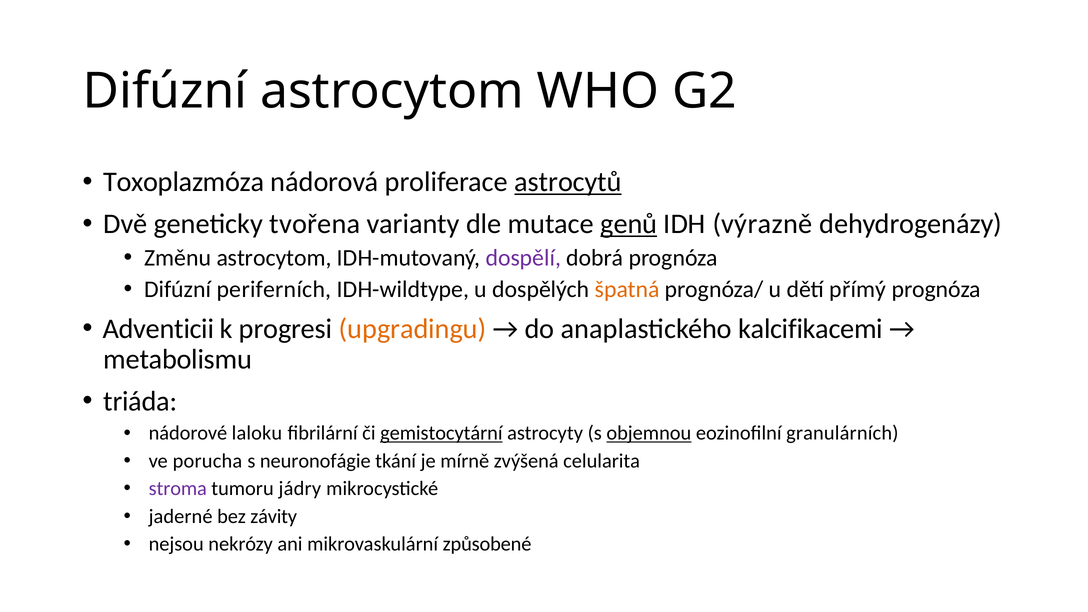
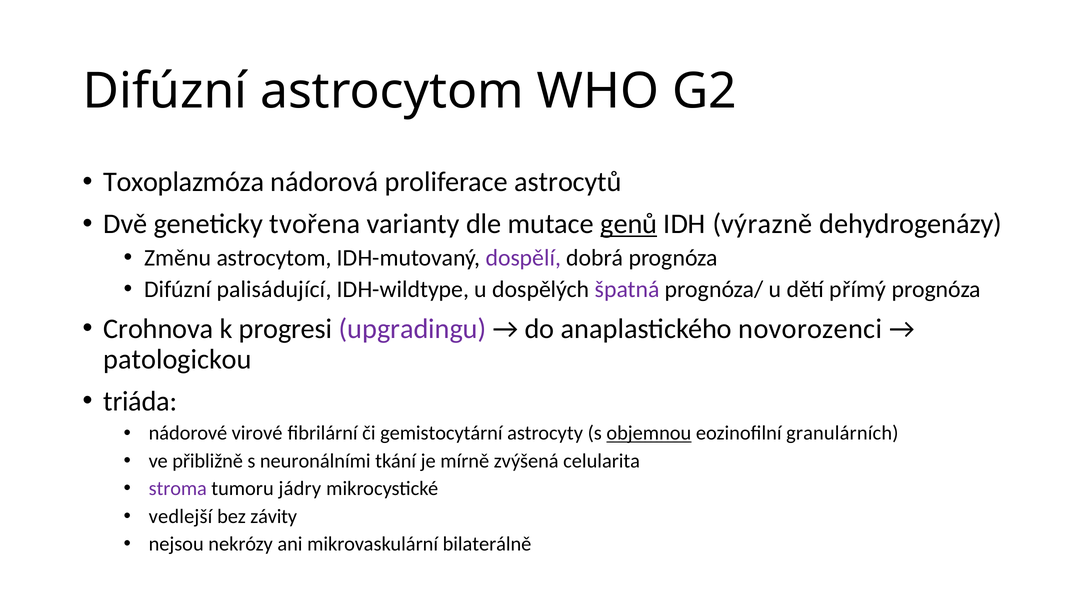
astrocytů underline: present -> none
periferních: periferních -> palisádující
špatná colour: orange -> purple
Adventicii: Adventicii -> Crohnova
upgradingu colour: orange -> purple
kalcifikacemi: kalcifikacemi -> novorozenci
metabolismu: metabolismu -> patologickou
laloku: laloku -> virové
gemistocytární underline: present -> none
porucha: porucha -> přibližně
neuronofágie: neuronofágie -> neuronálními
jaderné: jaderné -> vedlejší
způsobené: způsobené -> bilaterálně
